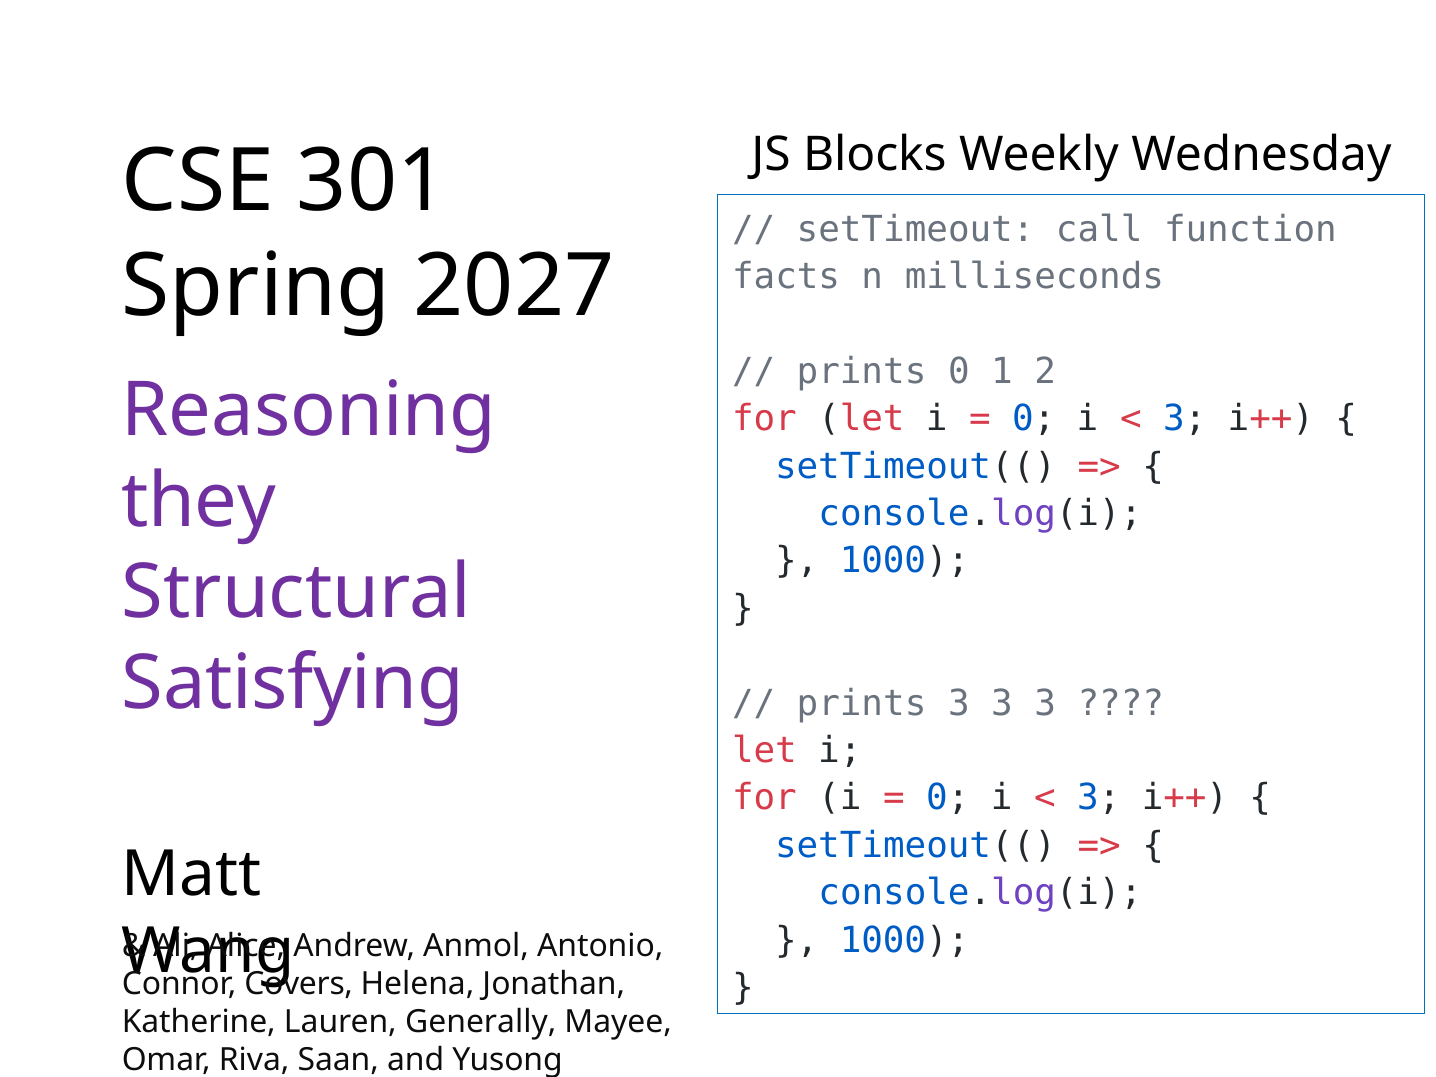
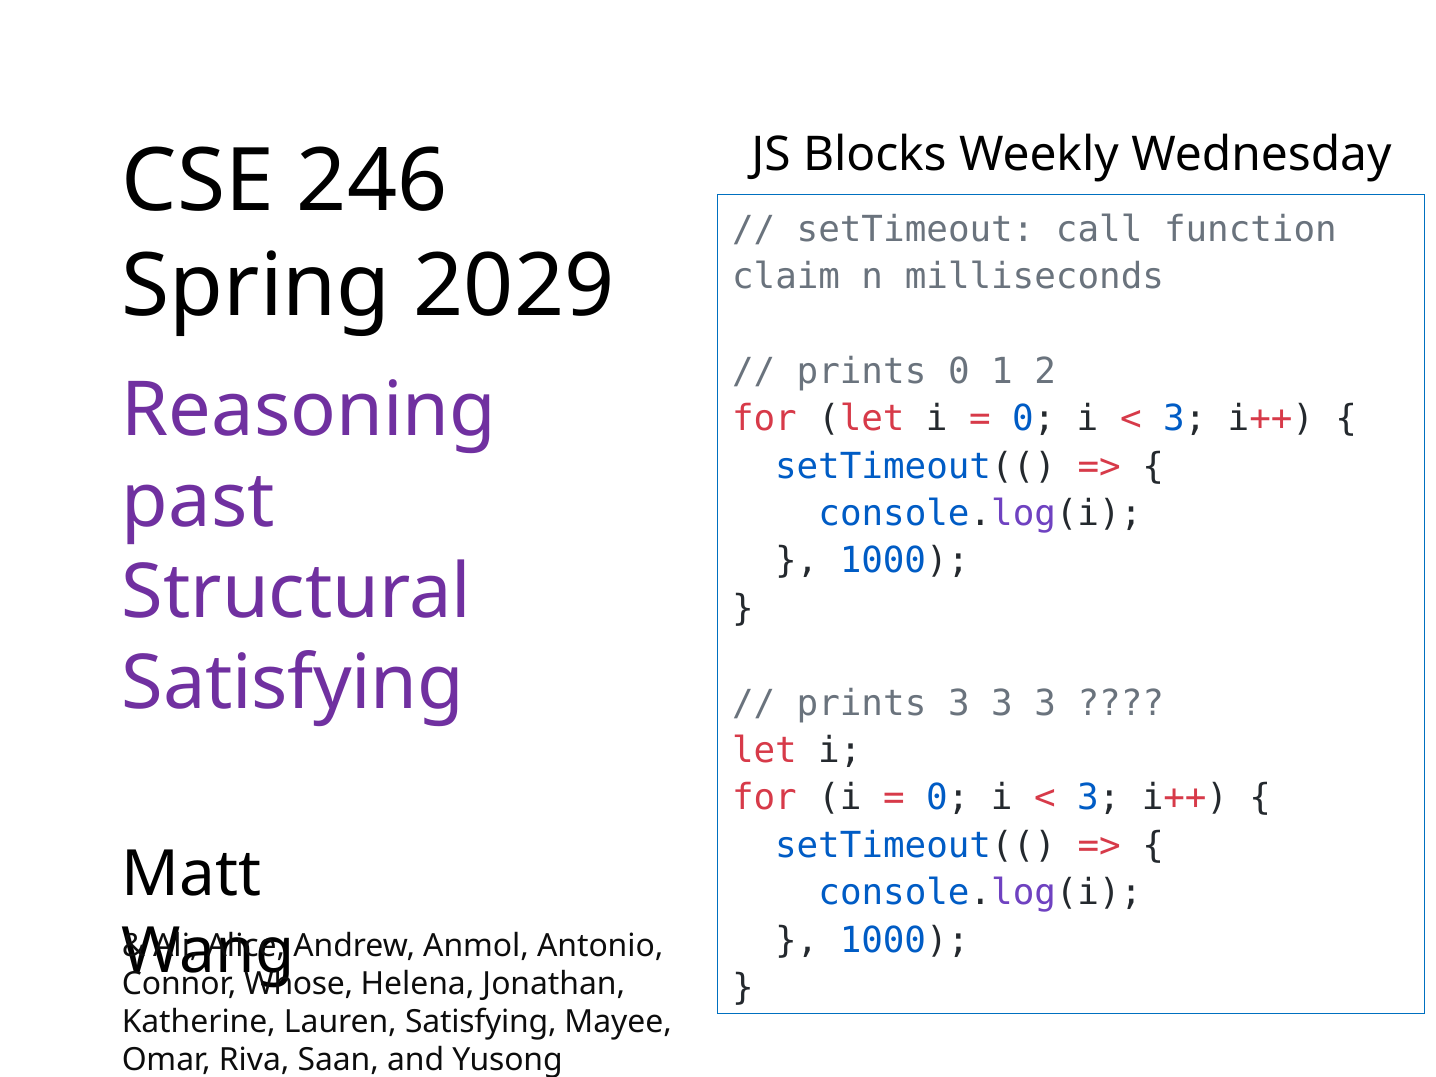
301: 301 -> 246
facts: facts -> claim
2027: 2027 -> 2029
they: they -> past
Covers: Covers -> Whose
Lauren Generally: Generally -> Satisfying
